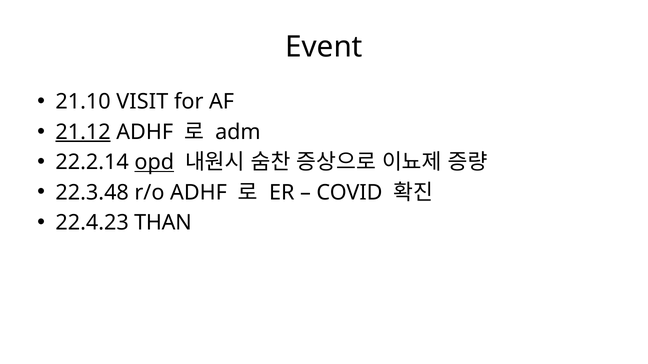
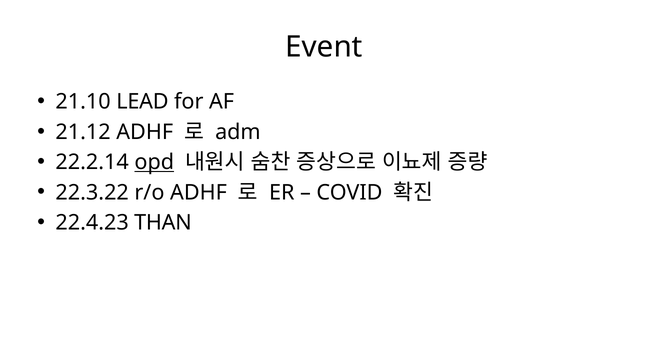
VISIT: VISIT -> LEAD
21.12 underline: present -> none
22.3.48: 22.3.48 -> 22.3.22
